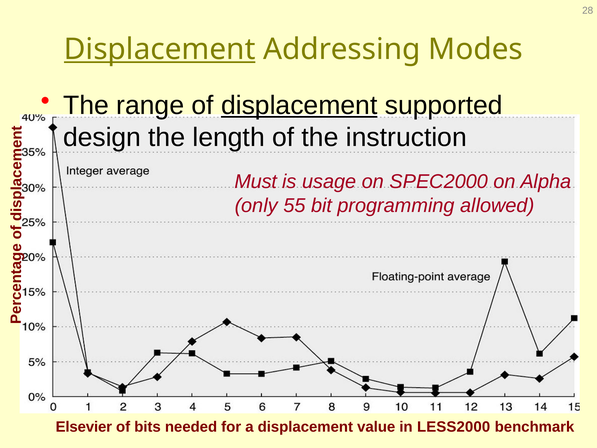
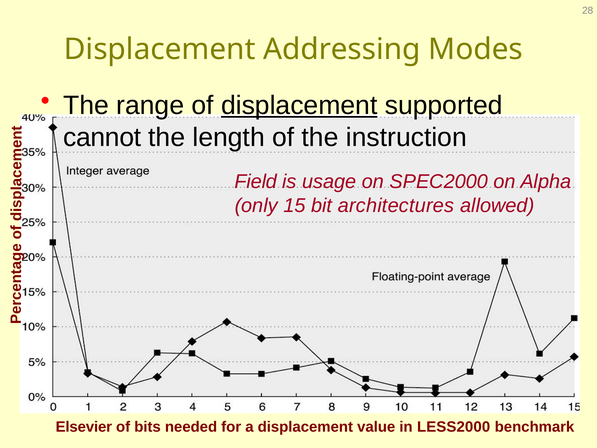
Displacement at (160, 49) underline: present -> none
design: design -> cannot
Must: Must -> Field
55: 55 -> 15
programming: programming -> architectures
